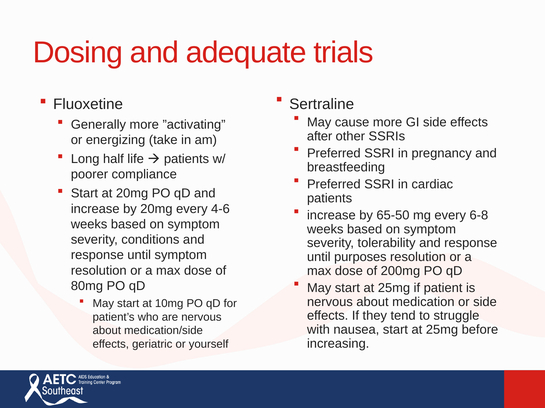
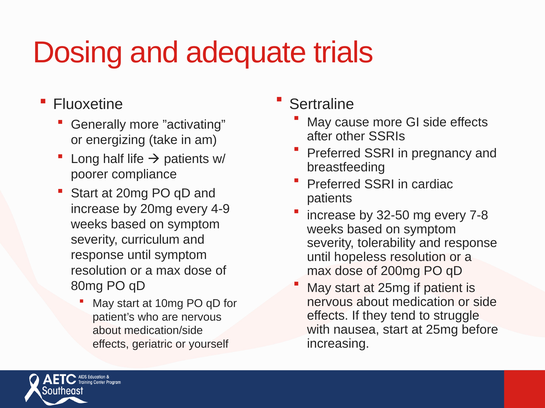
4-6: 4-6 -> 4-9
65-50: 65-50 -> 32-50
6-8: 6-8 -> 7-8
conditions: conditions -> curriculum
purposes: purposes -> hopeless
